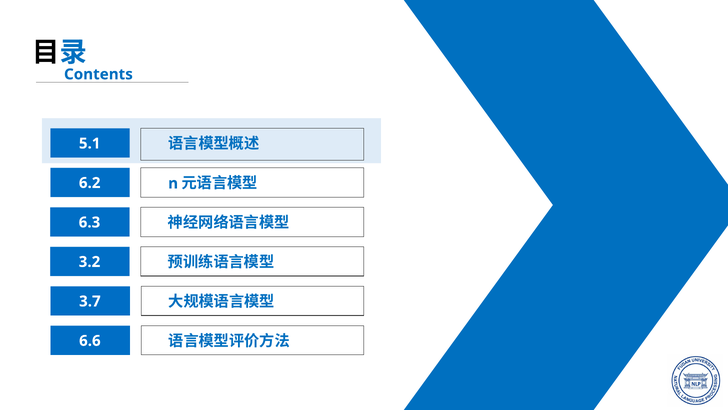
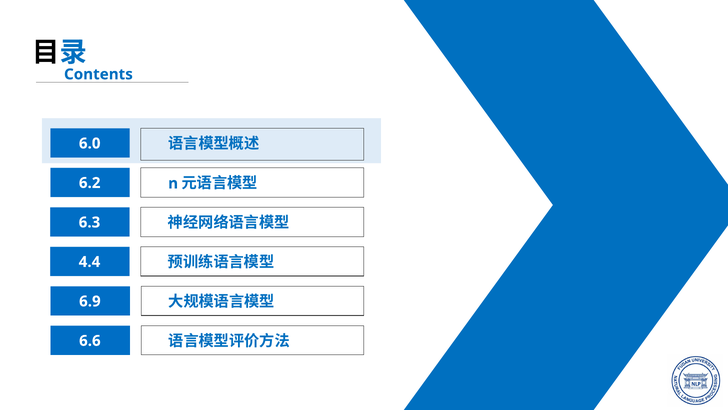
5.1: 5.1 -> 6.0
3.2: 3.2 -> 4.4
3.7: 3.7 -> 6.9
